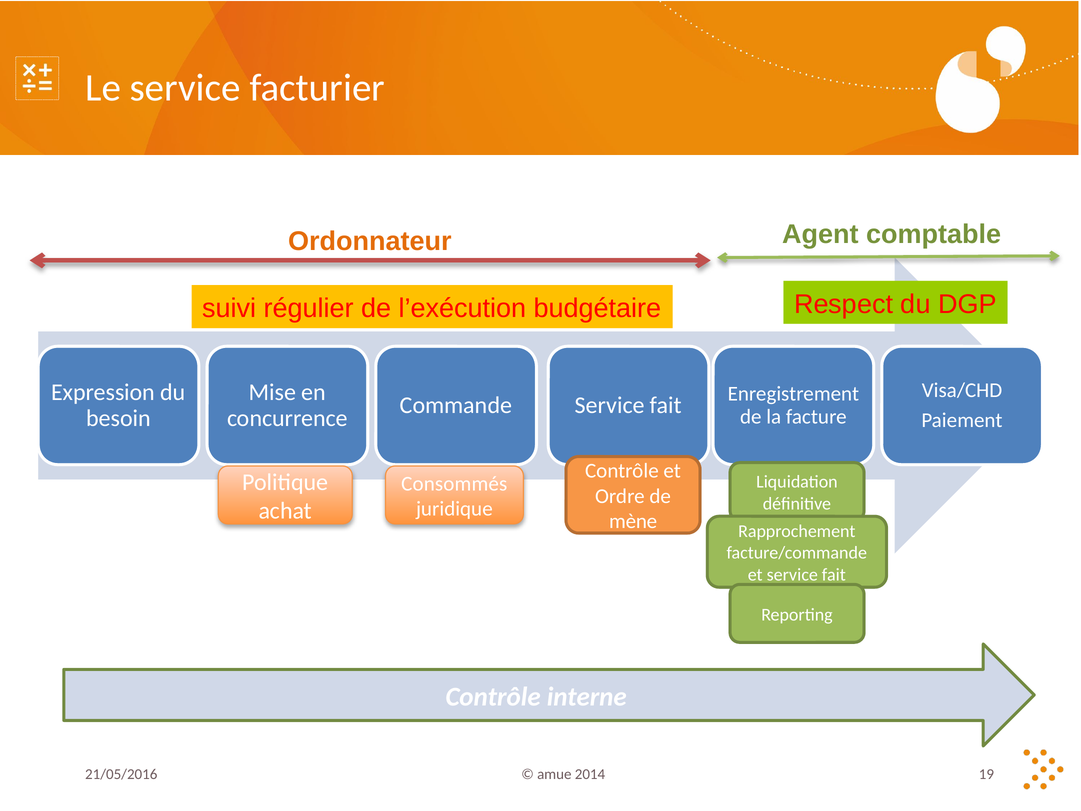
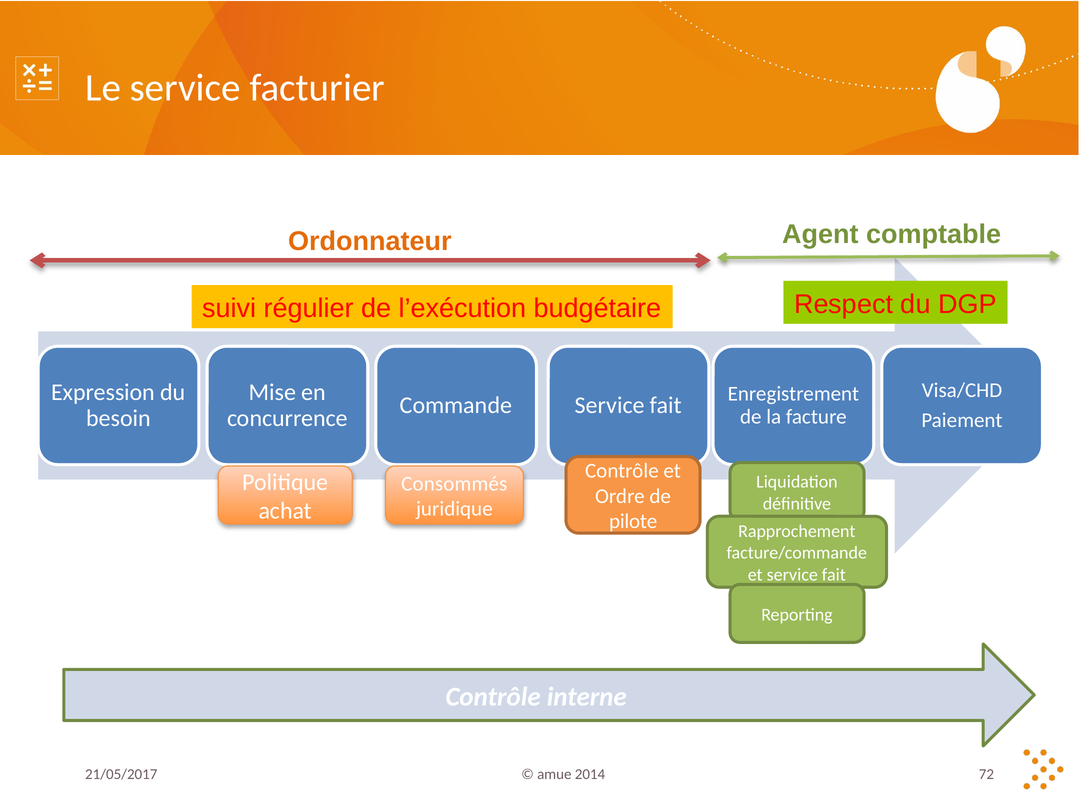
mène: mène -> pilote
21/05/2016: 21/05/2016 -> 21/05/2017
19: 19 -> 72
